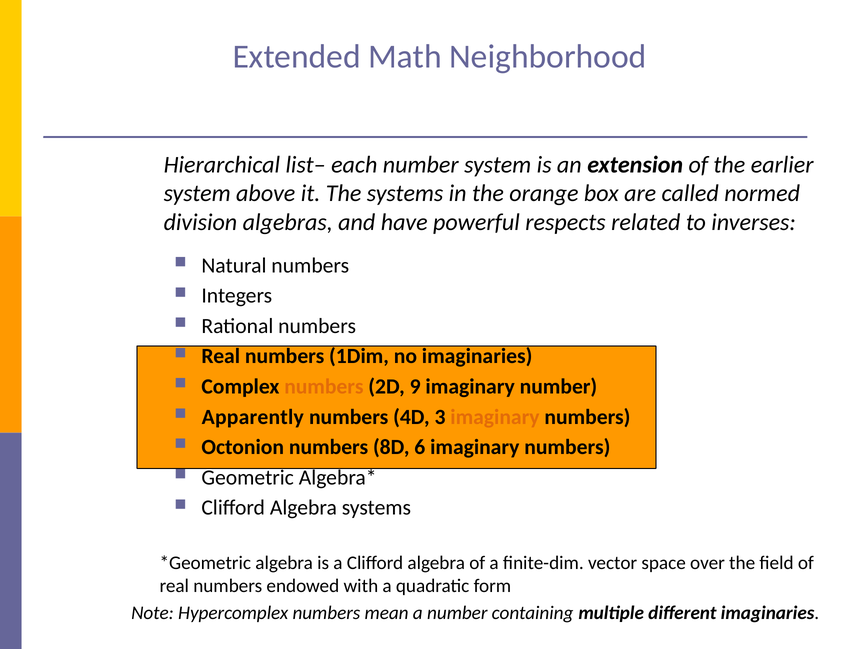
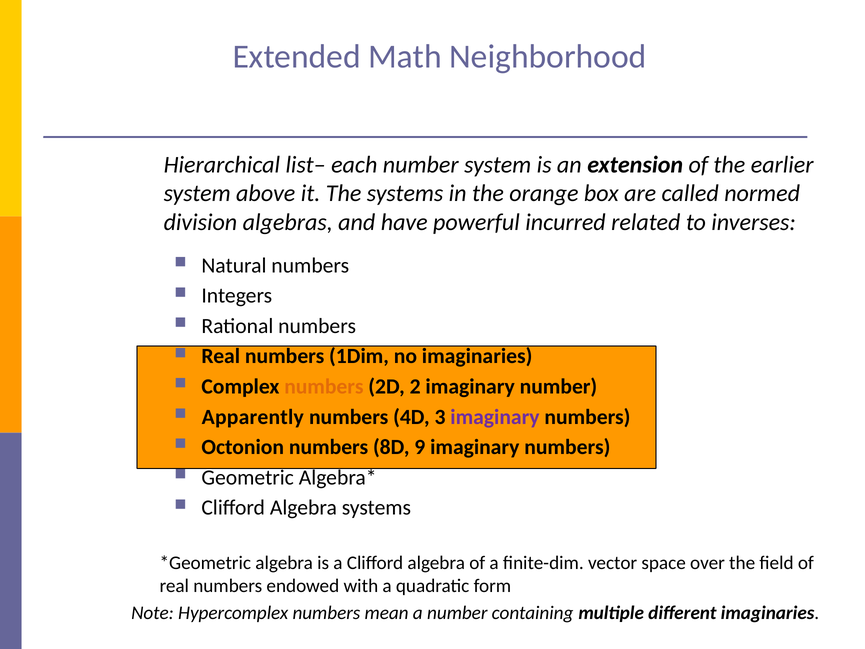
respects: respects -> incurred
9: 9 -> 2
imaginary at (495, 417) colour: orange -> purple
6: 6 -> 9
